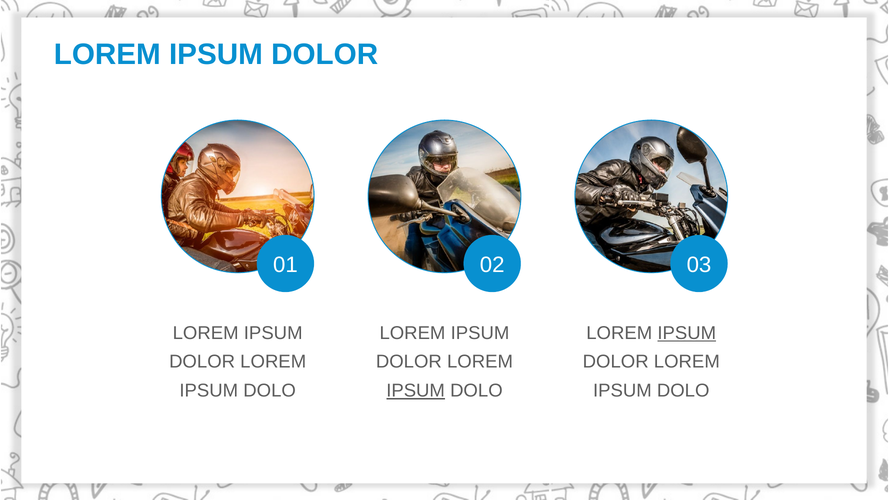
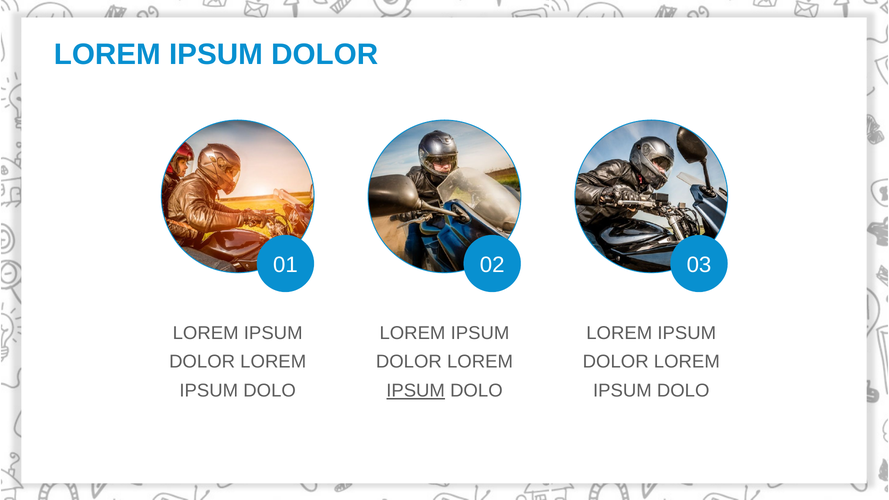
IPSUM at (687, 333) underline: present -> none
